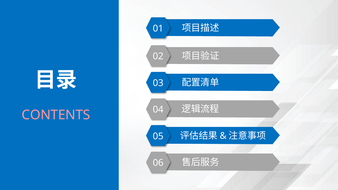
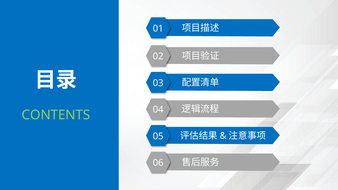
CONTENTS colour: pink -> light green
